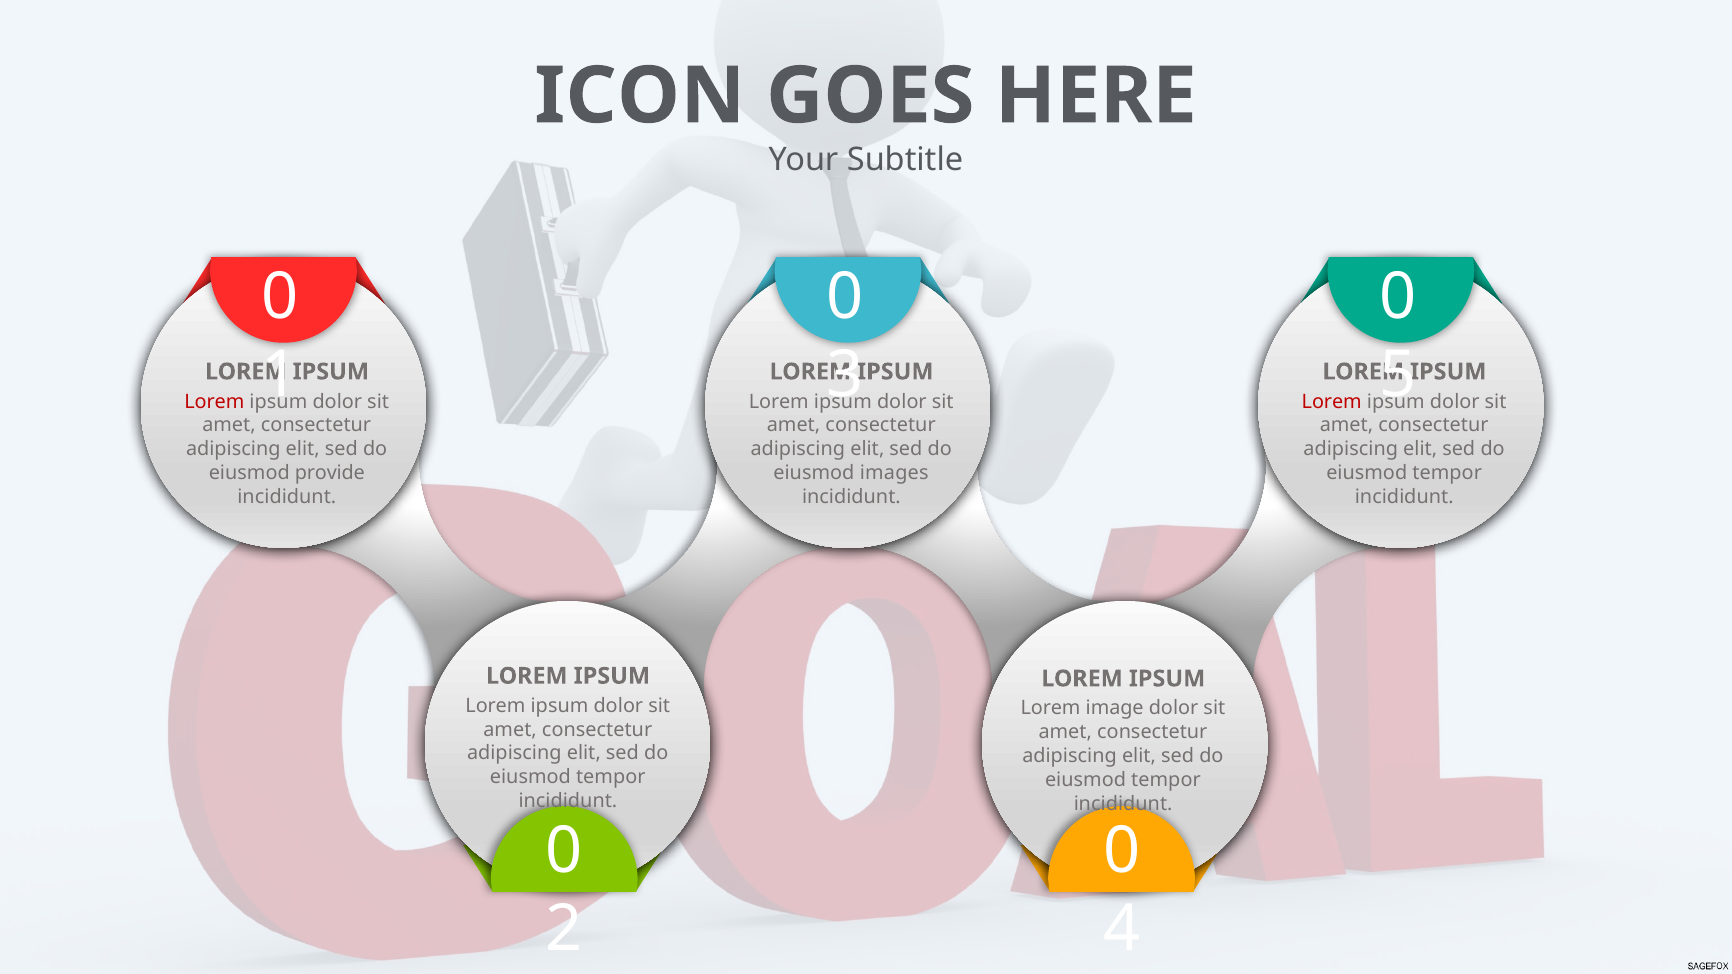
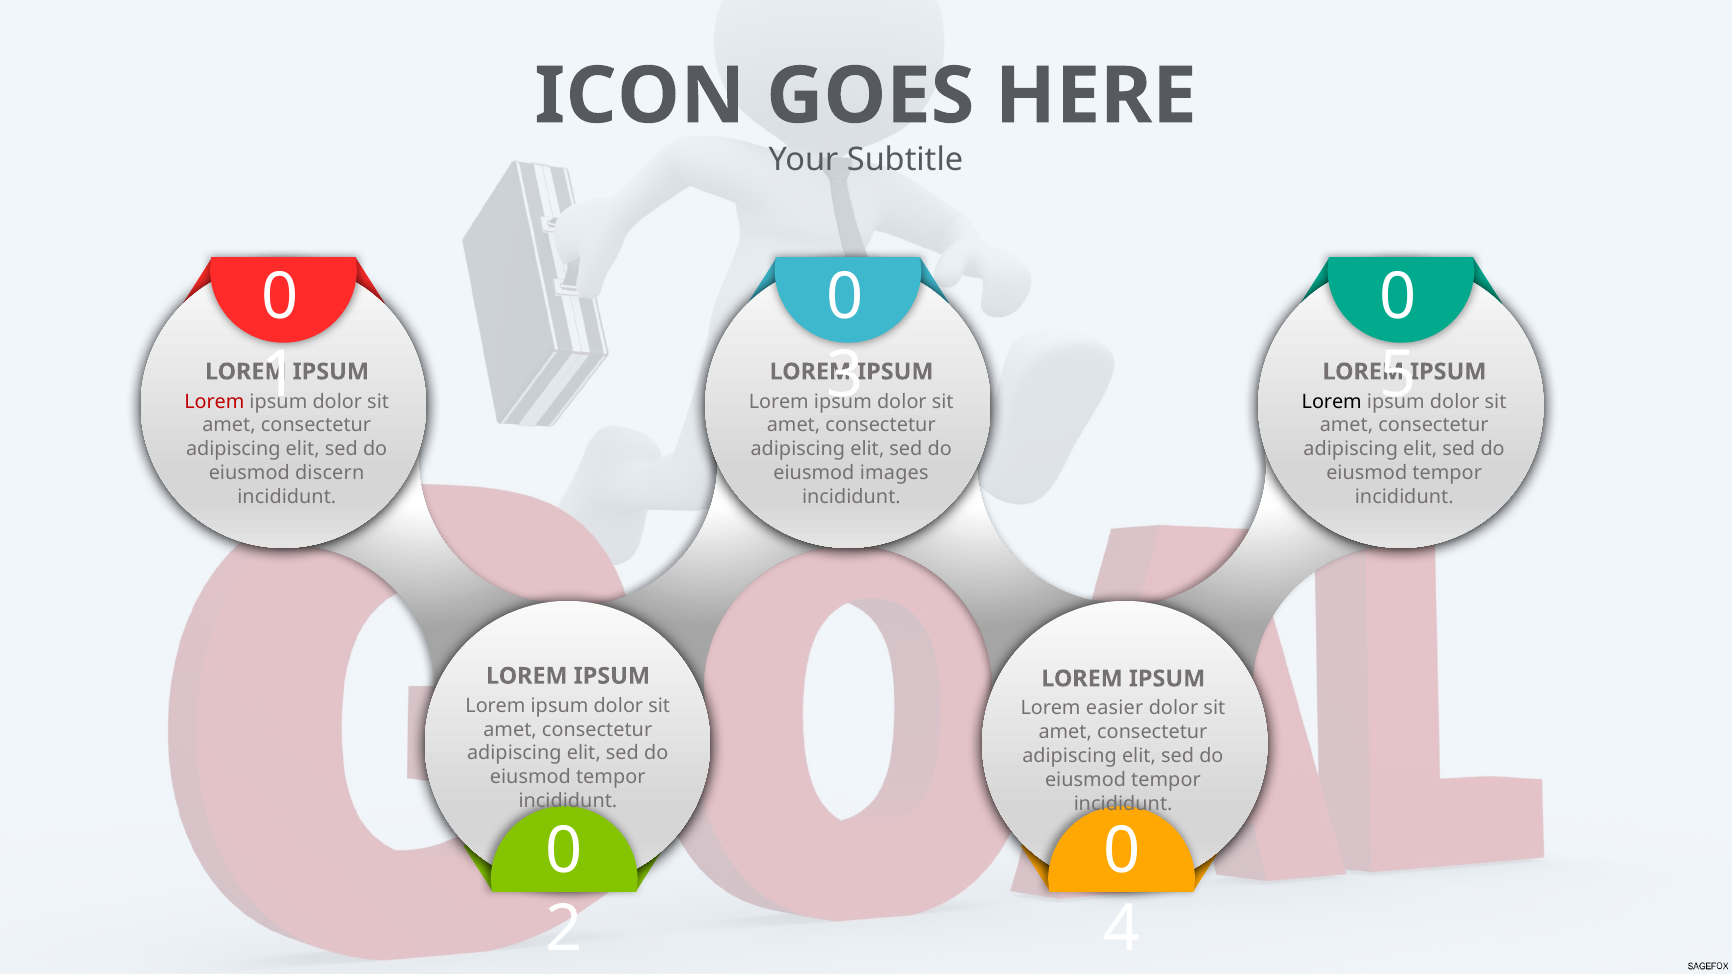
Lorem at (1332, 402) colour: red -> black
provide: provide -> discern
image: image -> easier
